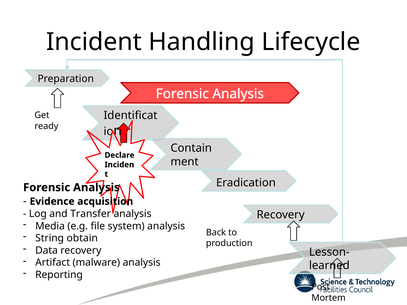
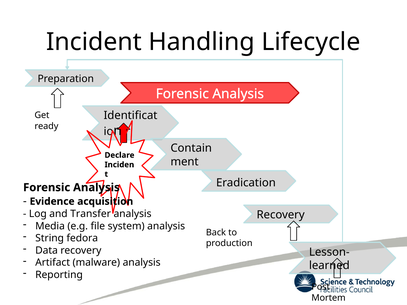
obtain: obtain -> fedora
